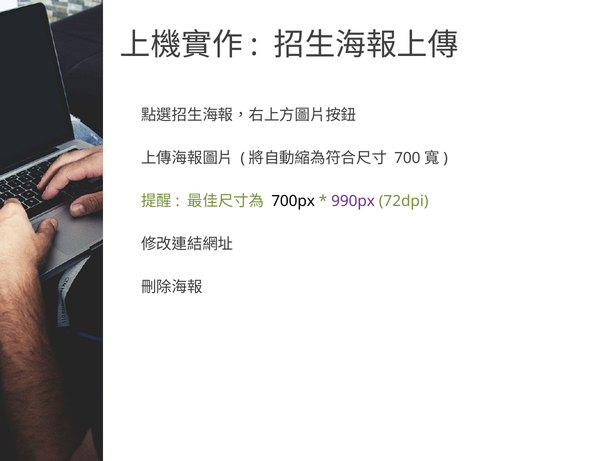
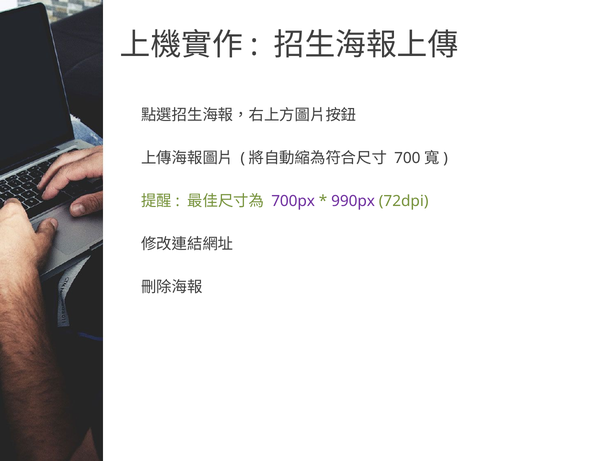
700px colour: black -> purple
